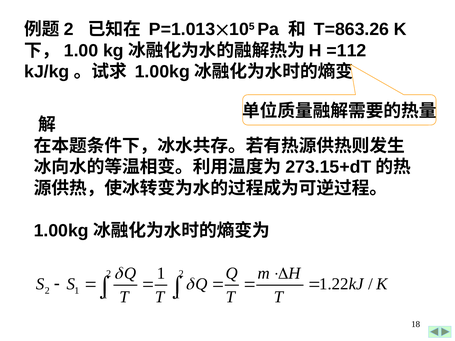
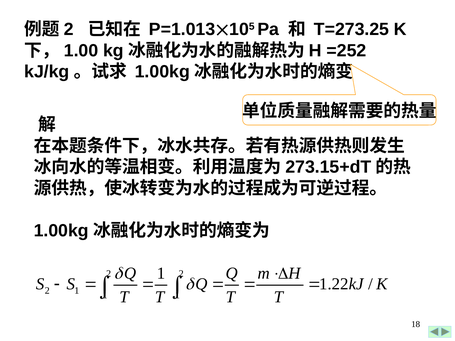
T=863.26: T=863.26 -> T=273.25
=112: =112 -> =252
